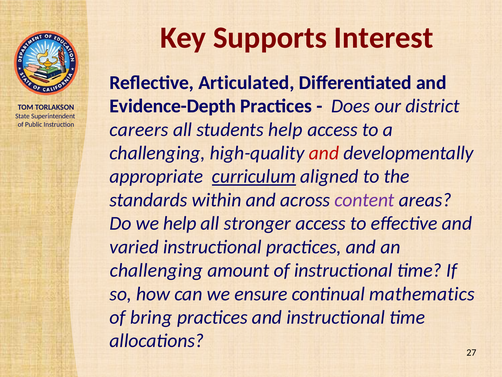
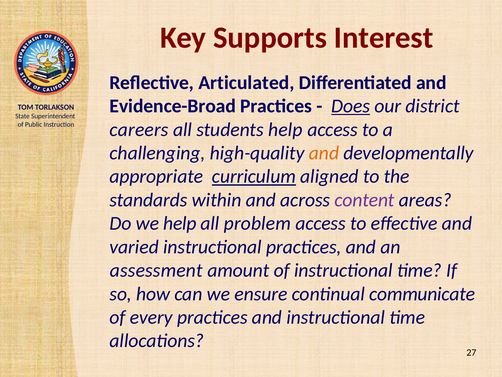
Evidence-Depth: Evidence-Depth -> Evidence-Broad
Does underline: none -> present
and at (324, 153) colour: red -> orange
stronger: stronger -> problem
challenging at (156, 270): challenging -> assessment
mathematics: mathematics -> communicate
bring: bring -> every
